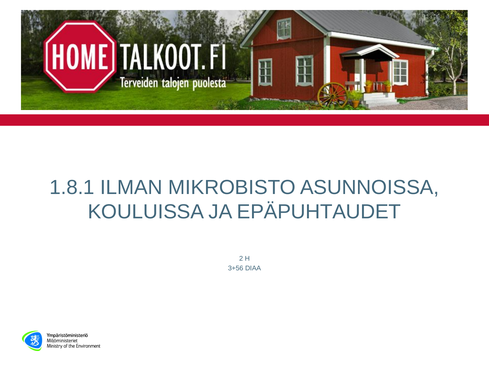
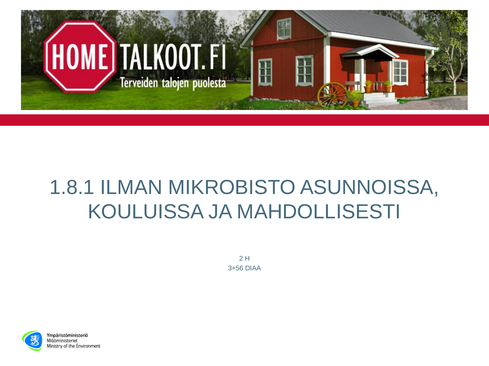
EPÄPUHTAUDET: EPÄPUHTAUDET -> MAHDOLLISESTI
